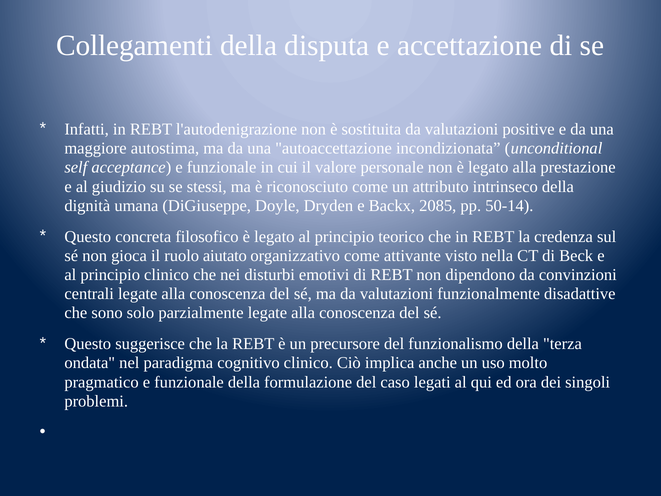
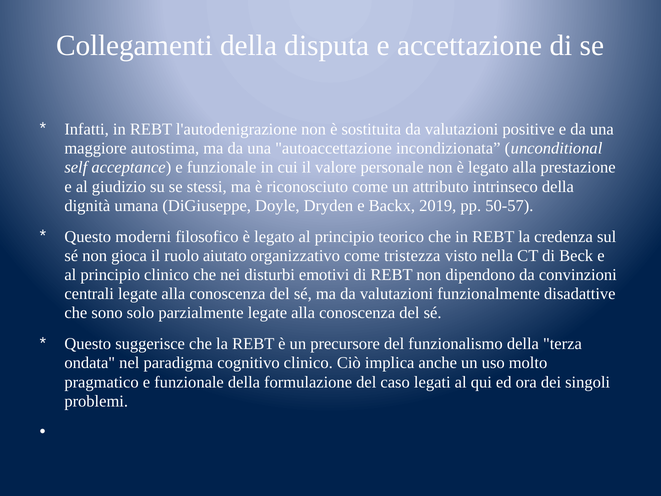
2085: 2085 -> 2019
50-14: 50-14 -> 50-57
concreta: concreta -> moderni
attivante: attivante -> tristezza
